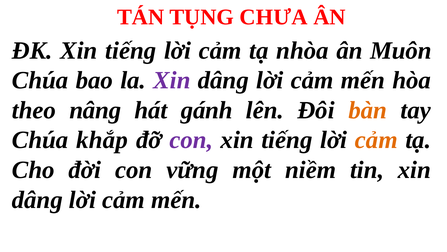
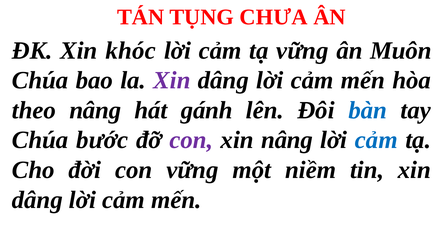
ĐK Xin tiếng: tiếng -> khóc
tạ nhòa: nhòa -> vững
bàn colour: orange -> blue
khắp: khắp -> bước
tiếng at (287, 140): tiếng -> nâng
cảm at (376, 140) colour: orange -> blue
